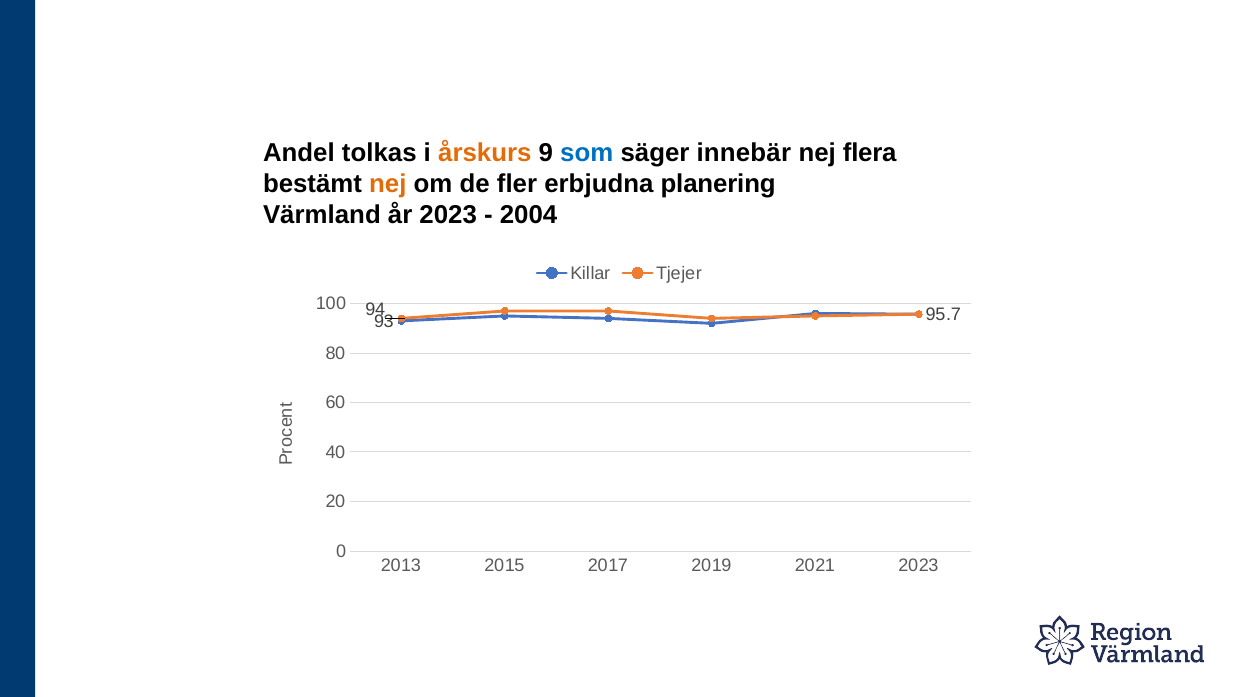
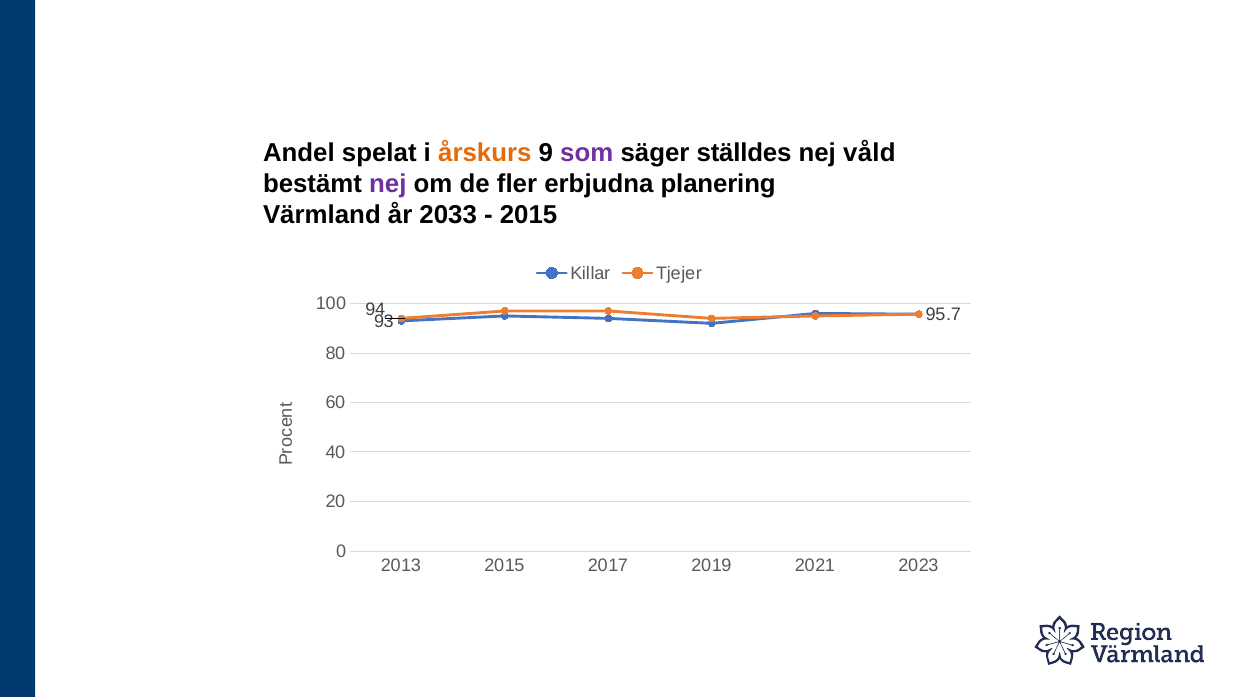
tolkas: tolkas -> spelat
som colour: blue -> purple
innebär: innebär -> ställdes
flera: flera -> våld
nej at (388, 184) colour: orange -> purple
år 2023: 2023 -> 2033
2004 at (529, 215): 2004 -> 2015
